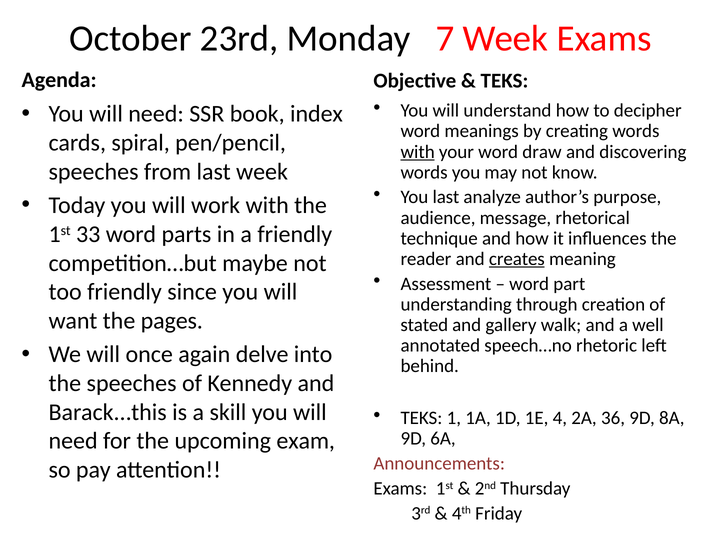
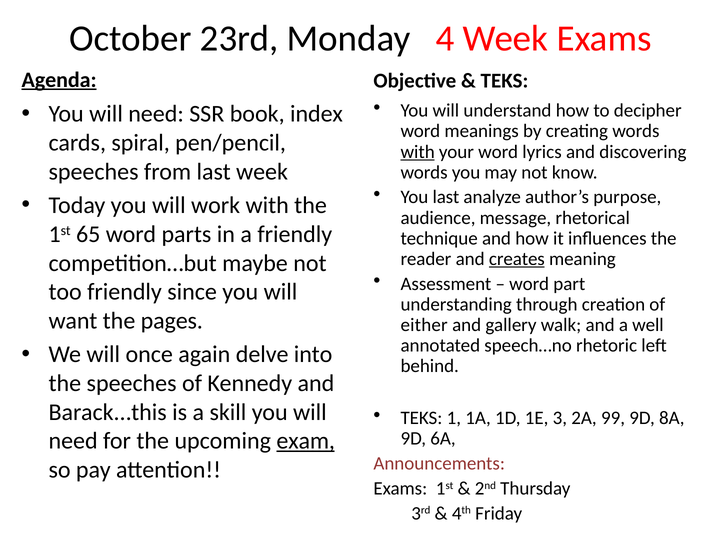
7: 7 -> 4
Agenda underline: none -> present
draw: draw -> lyrics
33: 33 -> 65
stated: stated -> either
4: 4 -> 3
36: 36 -> 99
exam underline: none -> present
